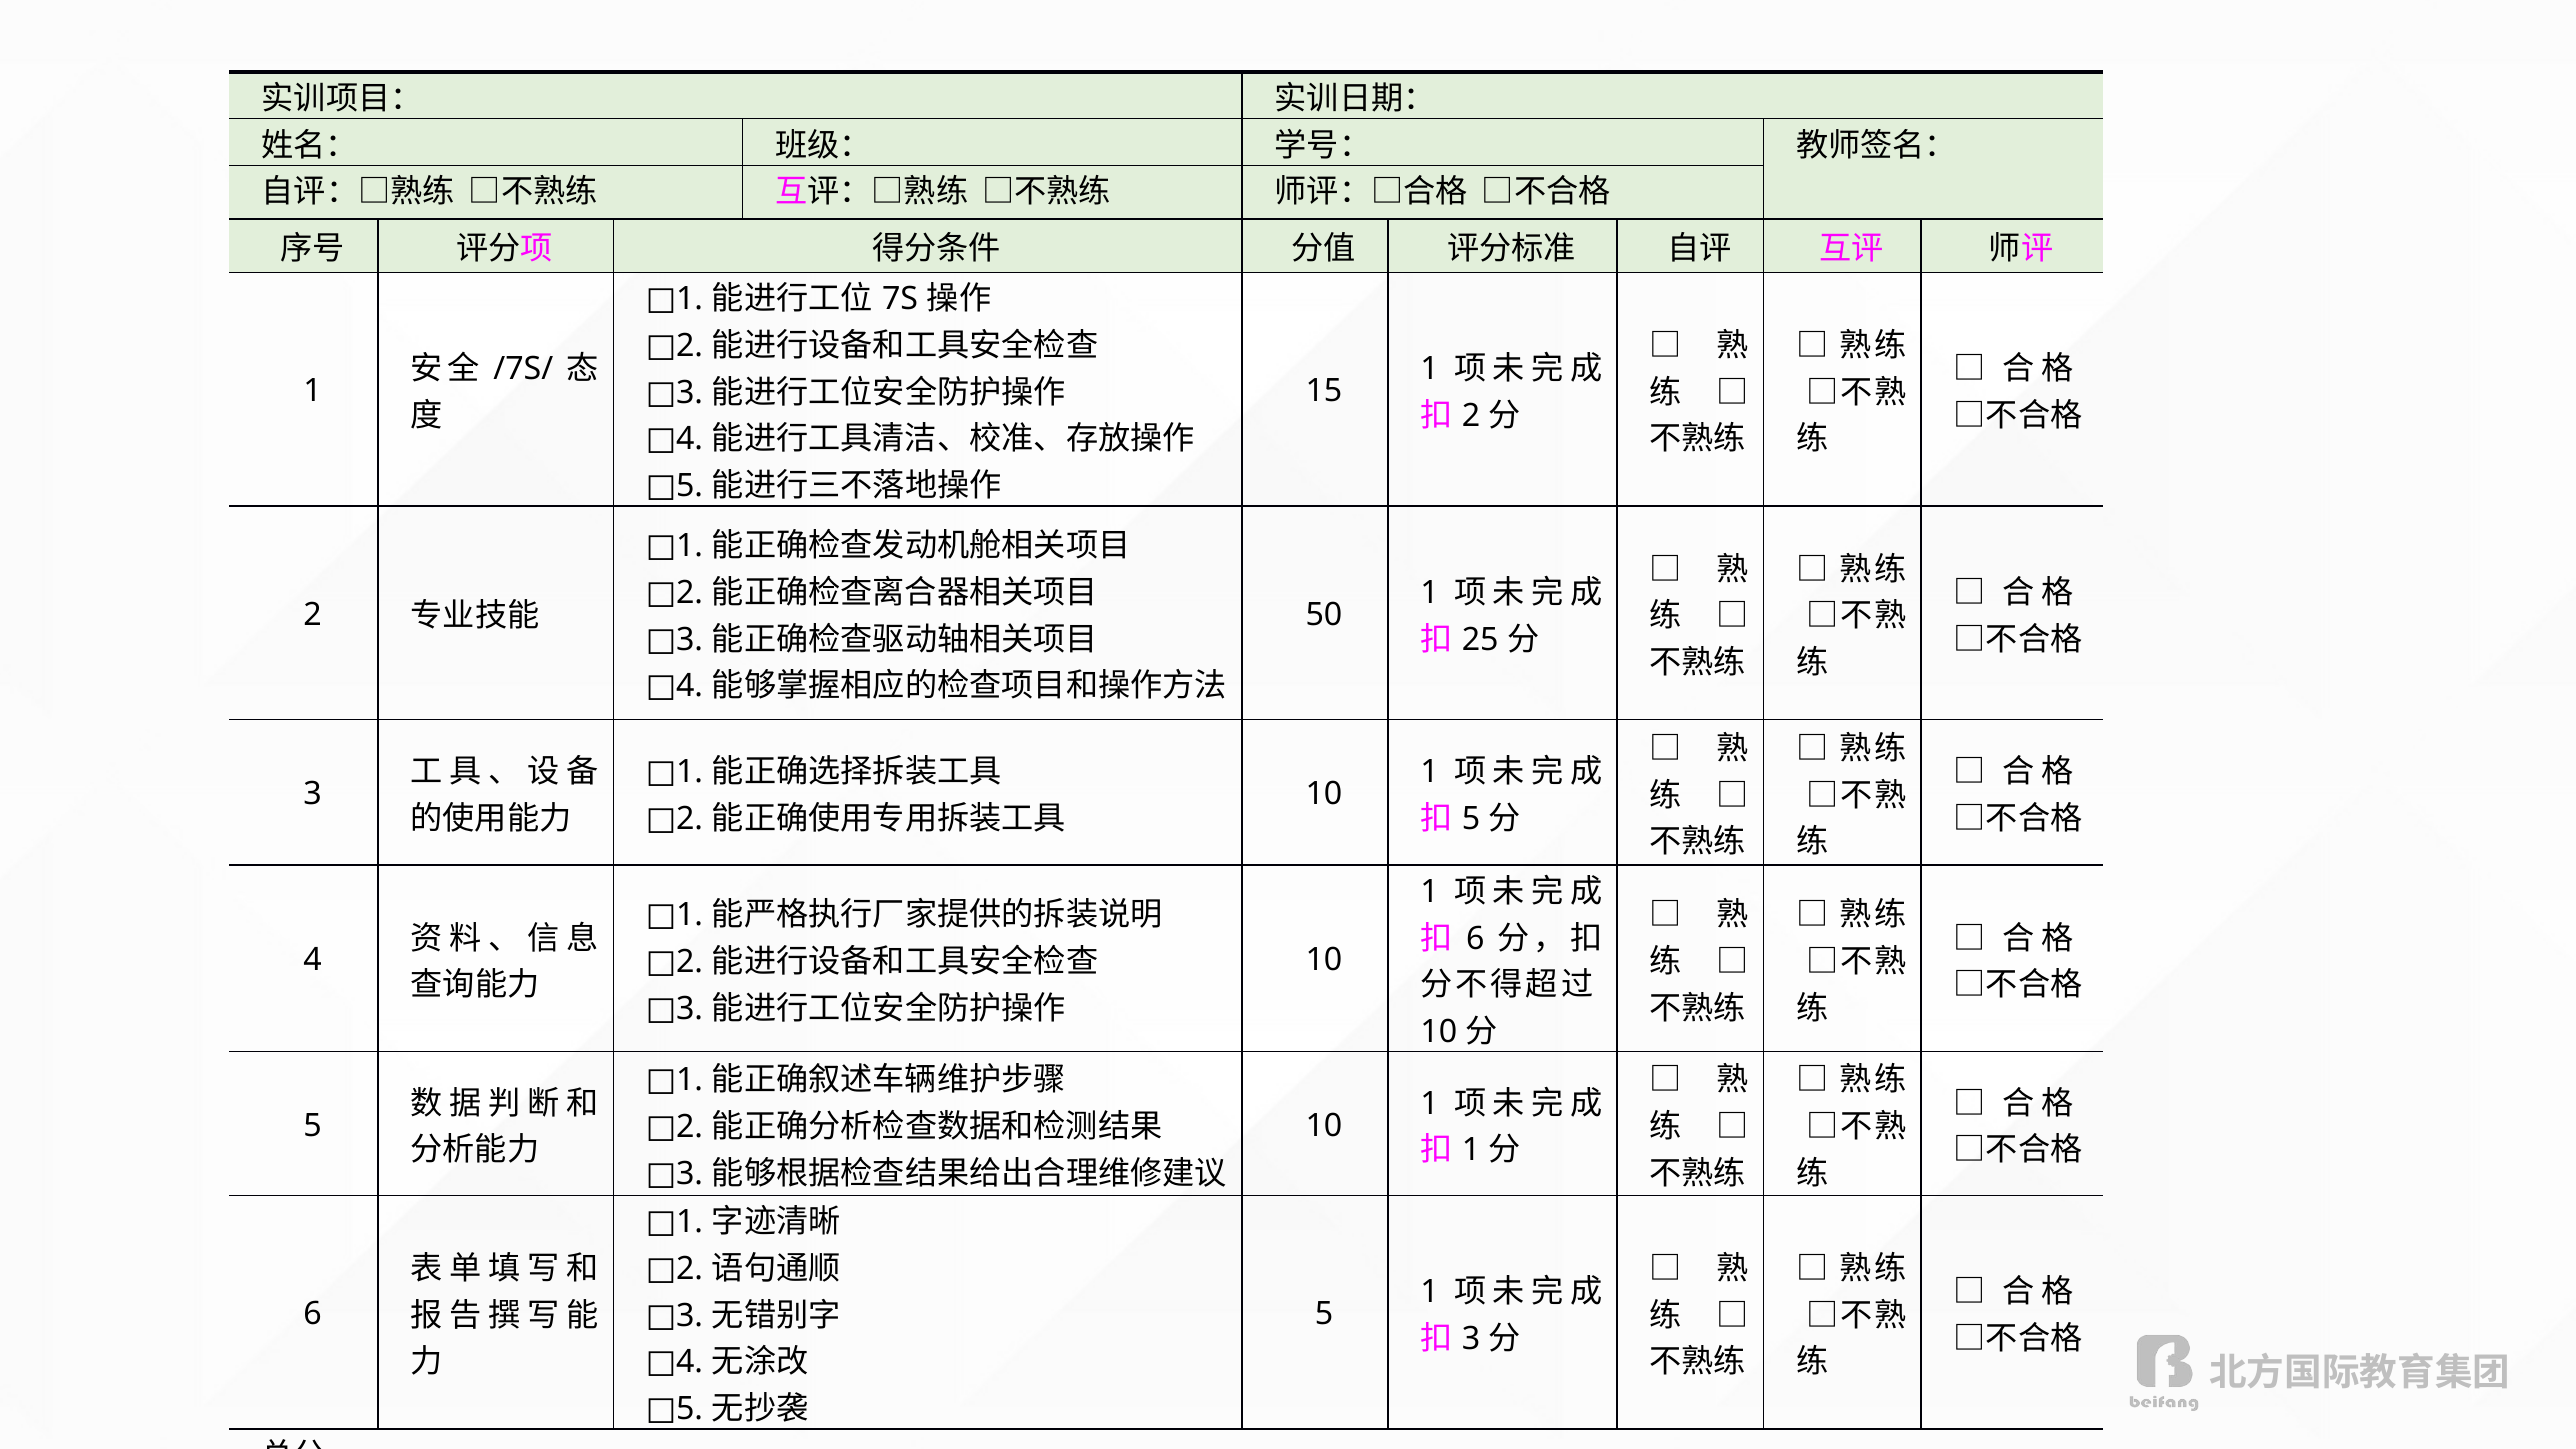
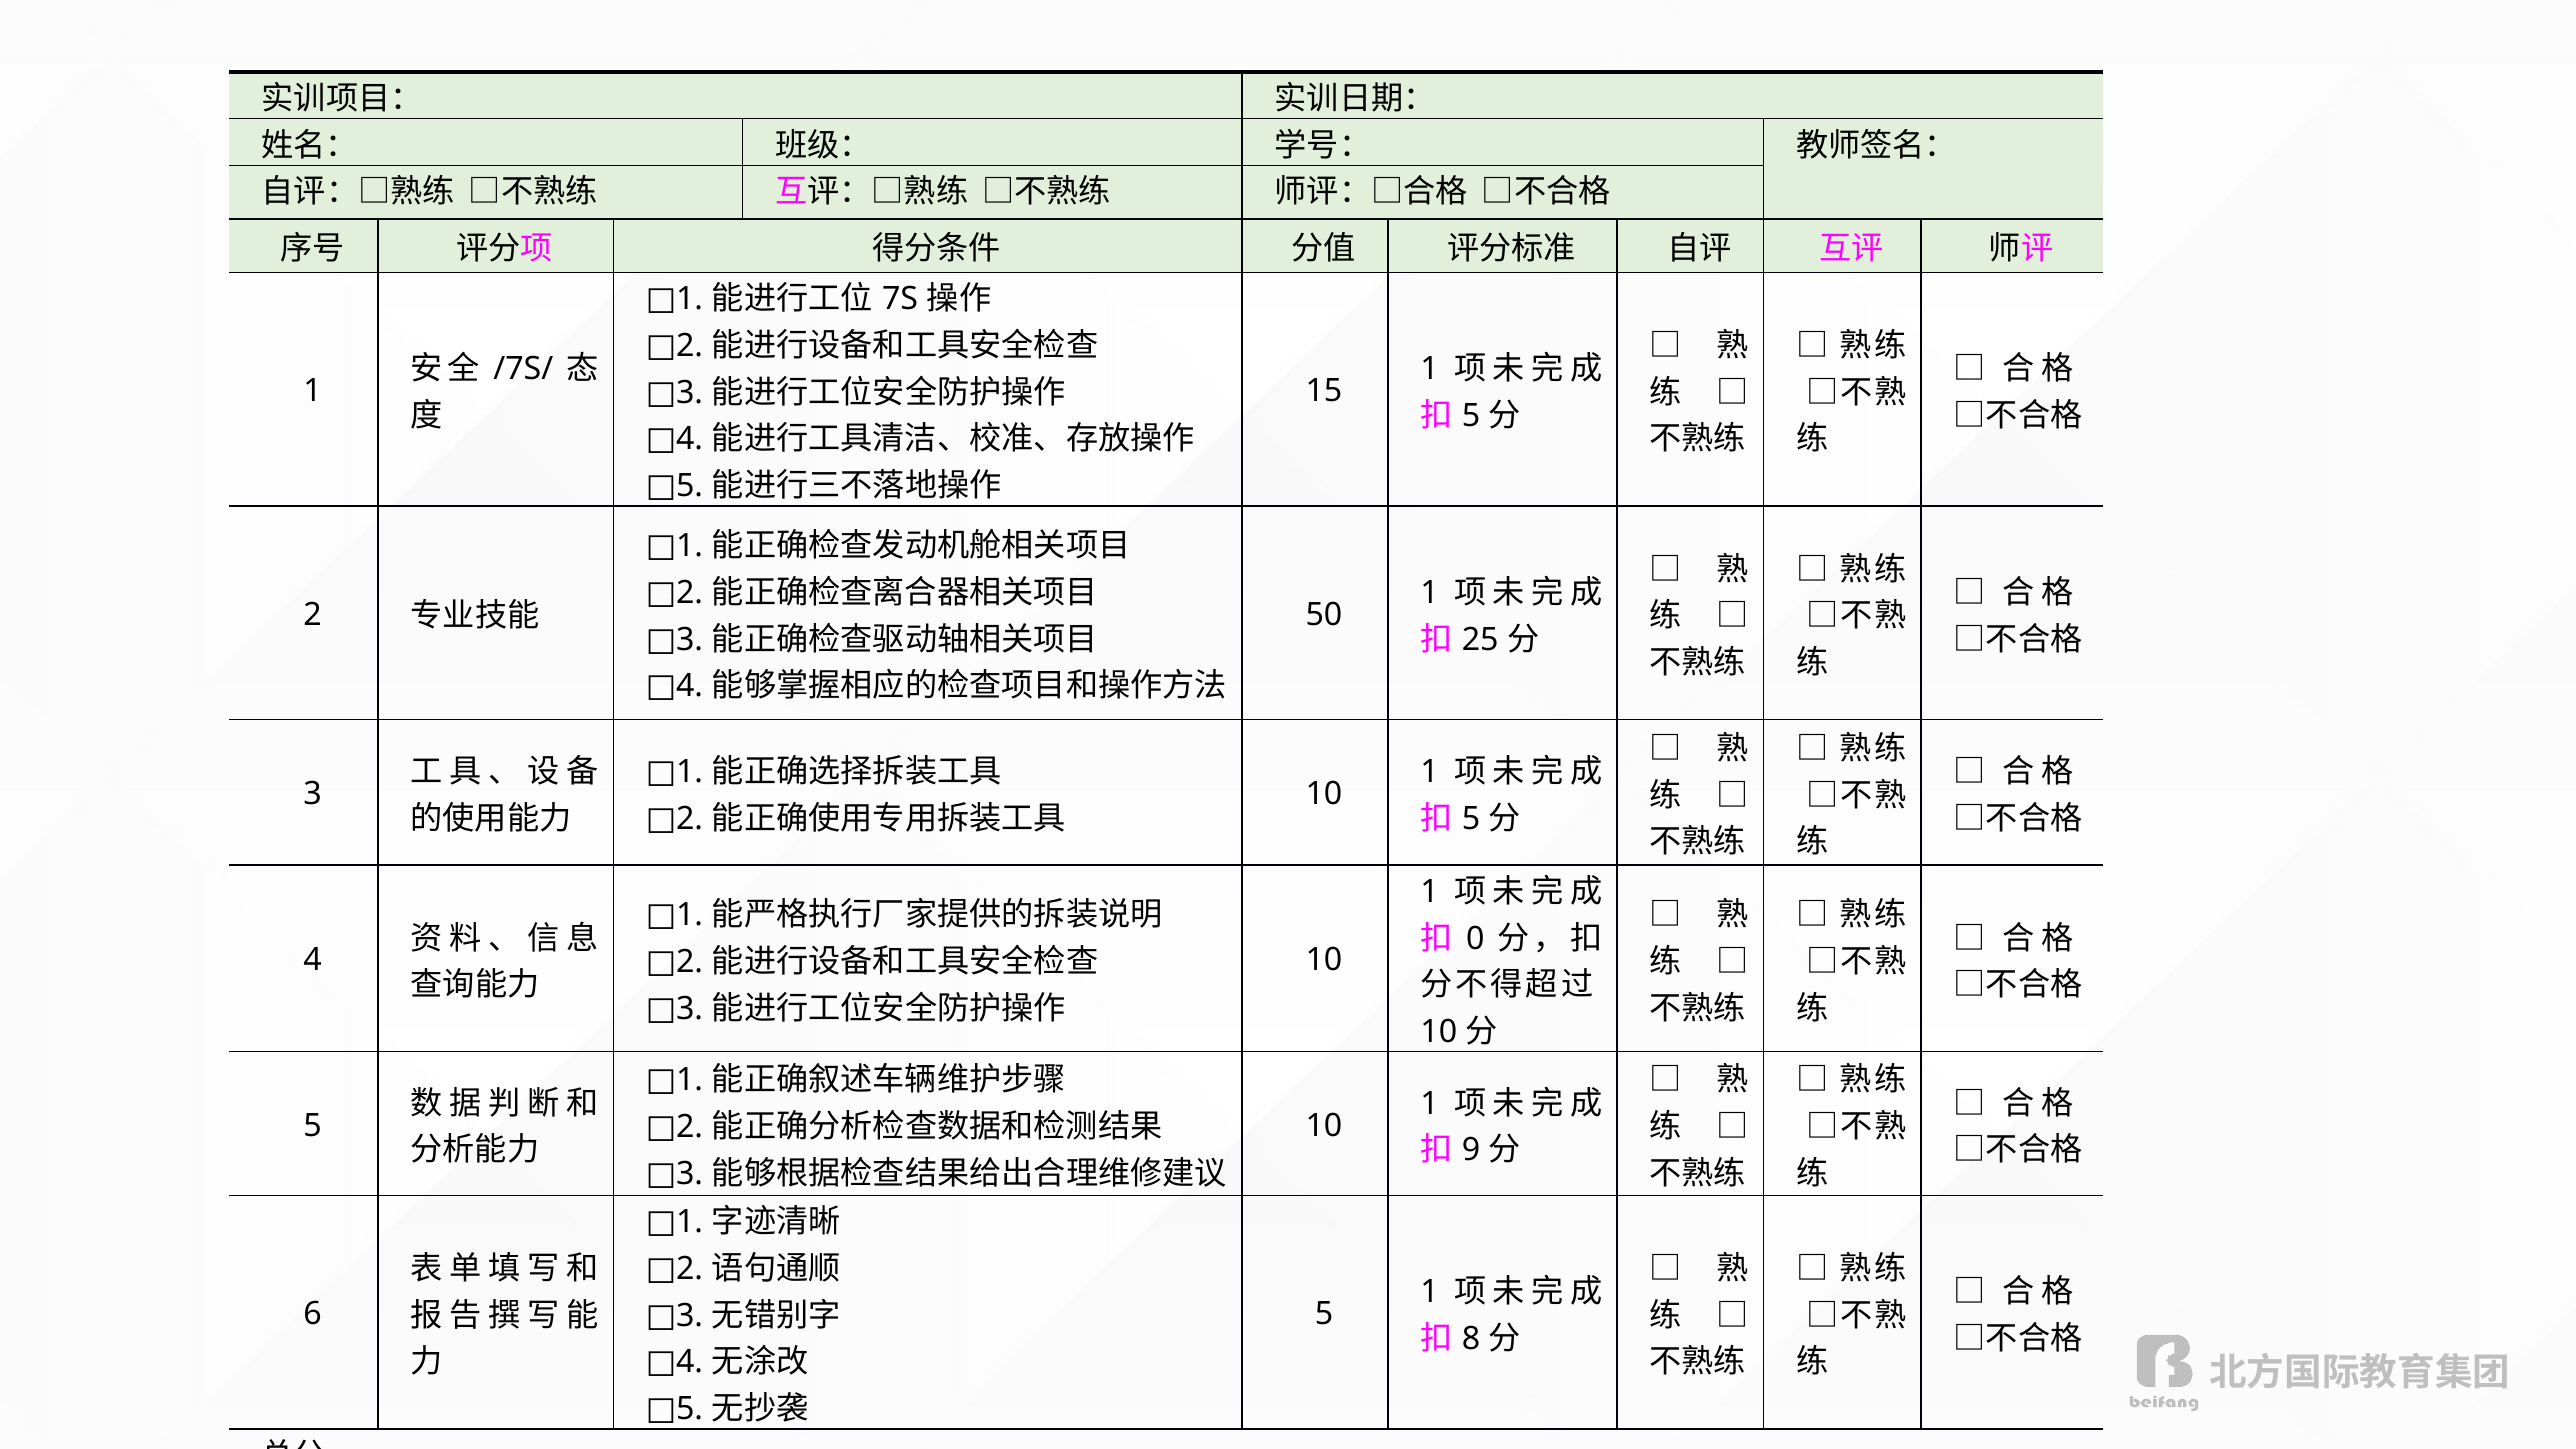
2 at (1471, 416): 2 -> 5
6 at (1475, 938): 6 -> 0
1 at (1471, 1150): 1 -> 9
3 at (1471, 1339): 3 -> 8
